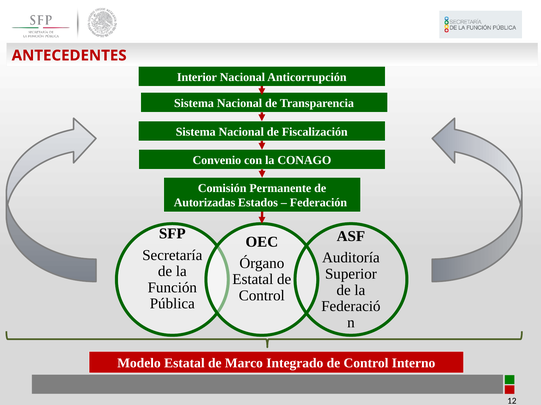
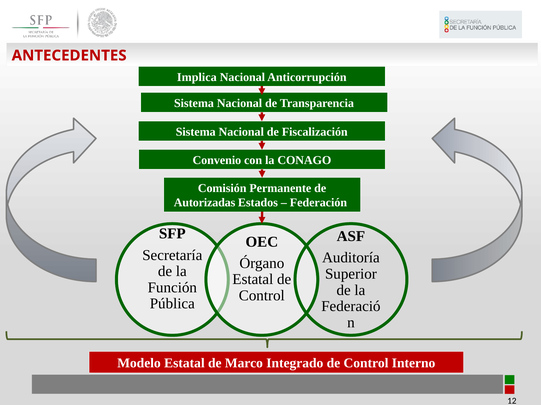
Interior: Interior -> Implica
